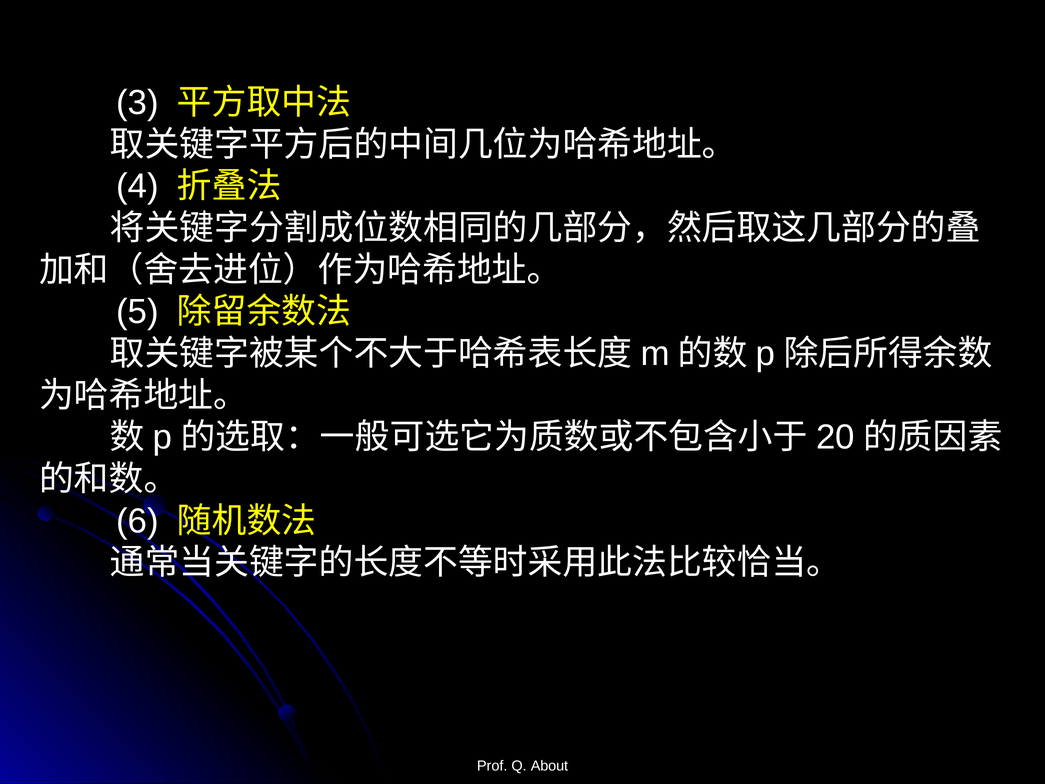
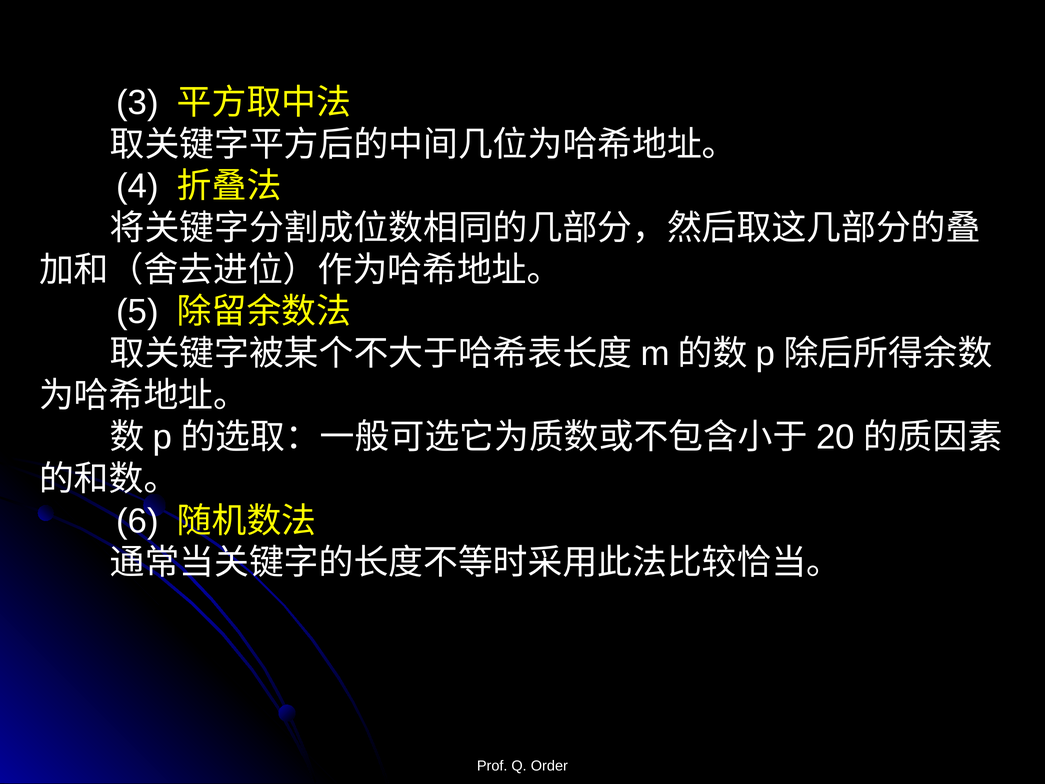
About: About -> Order
